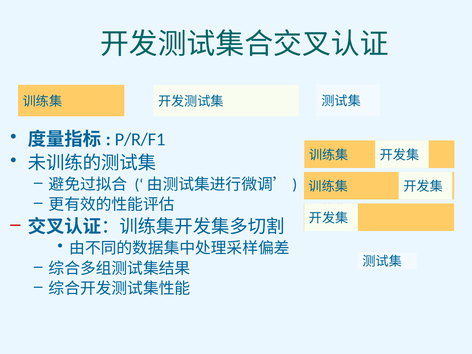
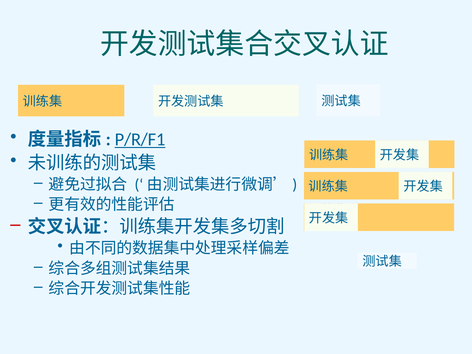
P/R/F1 underline: none -> present
